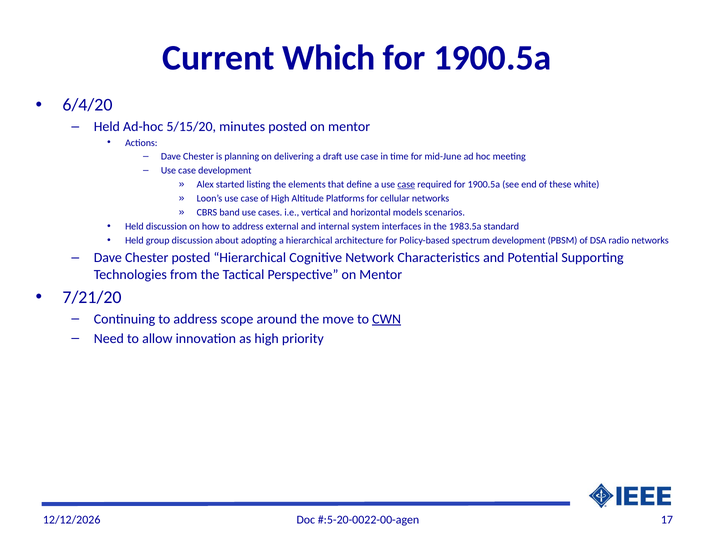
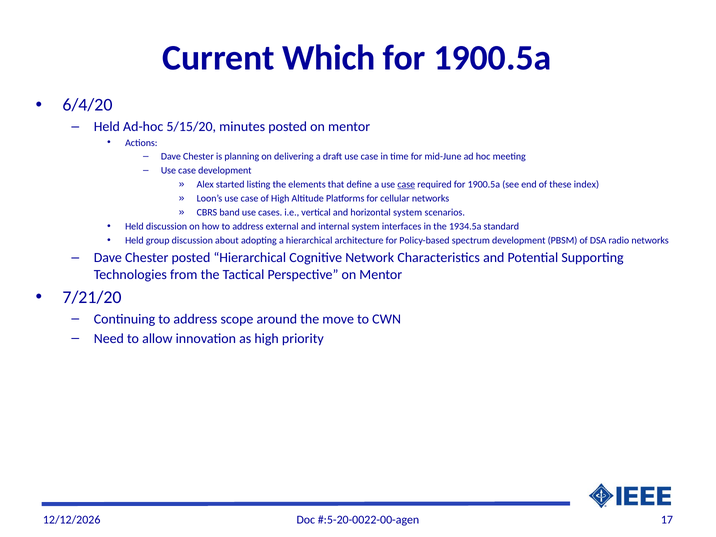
white: white -> index
horizontal models: models -> system
1983.5a: 1983.5a -> 1934.5a
CWN underline: present -> none
